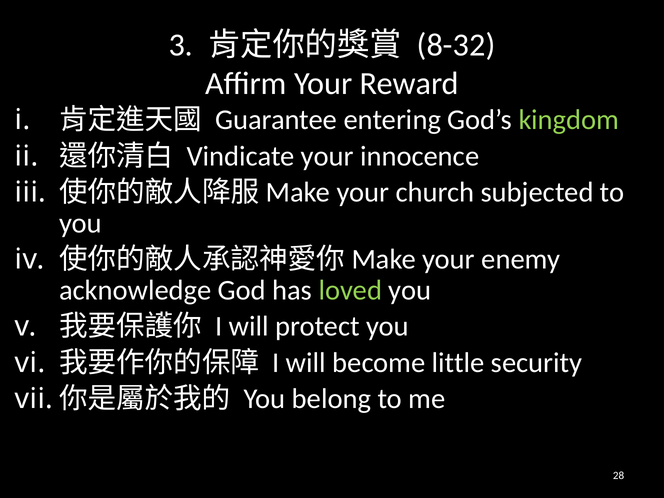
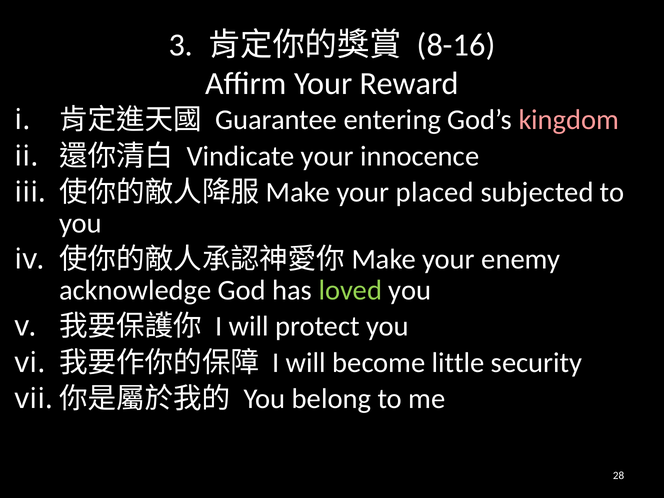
8-32: 8-32 -> 8-16
kingdom colour: light green -> pink
church: church -> placed
